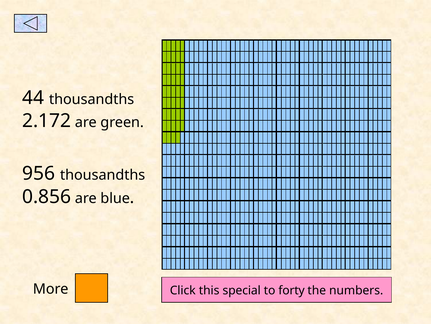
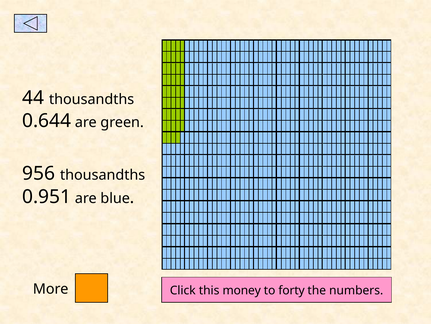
2.172: 2.172 -> 0.644
0.856: 0.856 -> 0.951
special: special -> money
